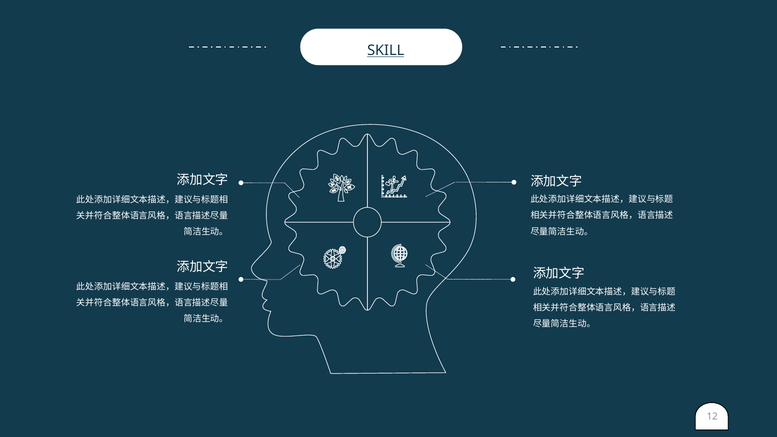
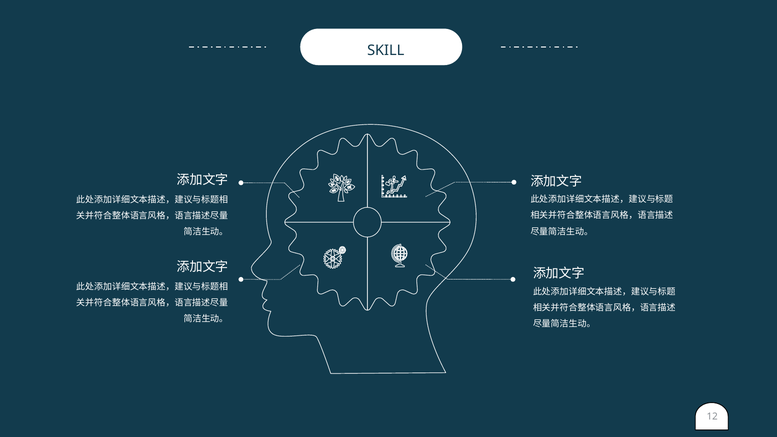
SKILL underline: present -> none
